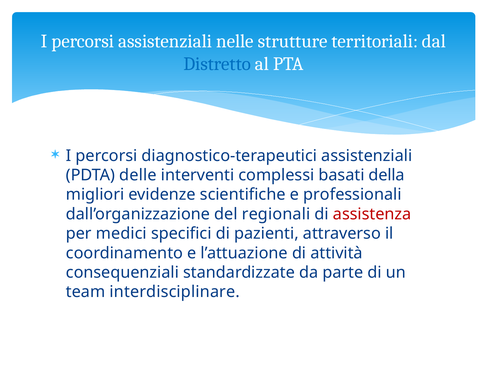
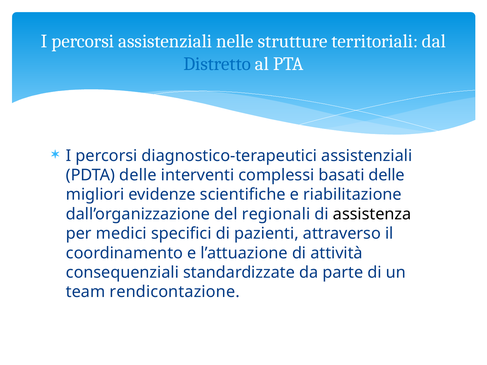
basati della: della -> delle
professionali: professionali -> riabilitazione
assistenza colour: red -> black
interdisciplinare: interdisciplinare -> rendicontazione
